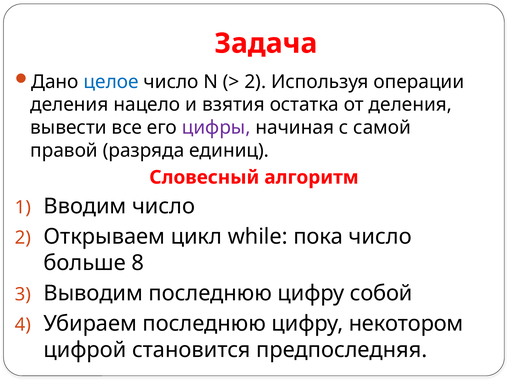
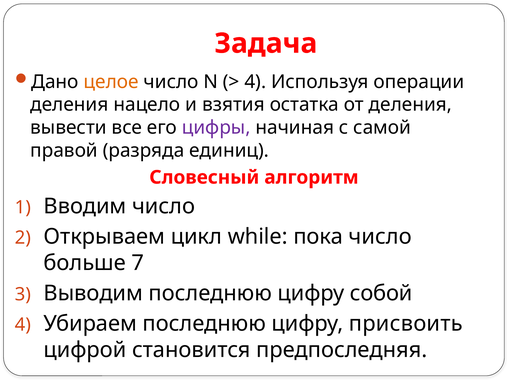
целое colour: blue -> orange
2 at (255, 82): 2 -> 4
8: 8 -> 7
некотором: некотором -> присвоить
